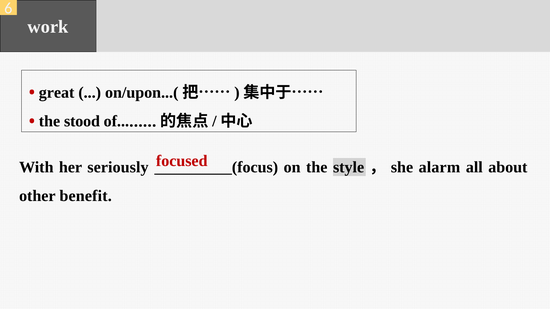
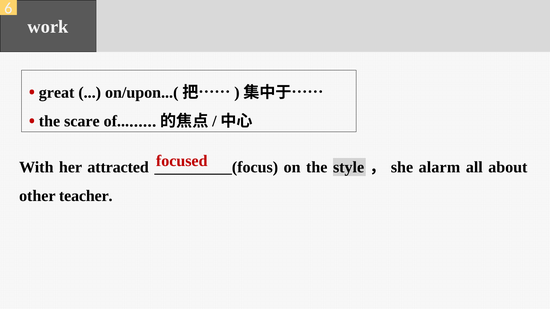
stood: stood -> scare
seriously: seriously -> attracted
benefit: benefit -> teacher
